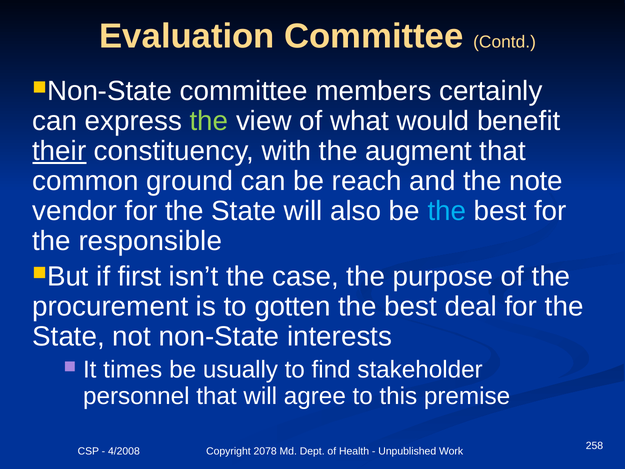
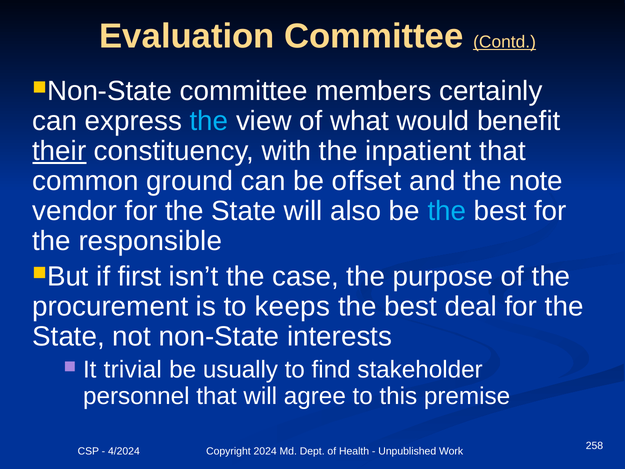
Contd underline: none -> present
the at (209, 121) colour: light green -> light blue
augment: augment -> inpatient
reach: reach -> offset
gotten: gotten -> keeps
times: times -> trivial
4/2008: 4/2008 -> 4/2024
2078: 2078 -> 2024
